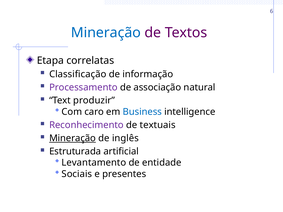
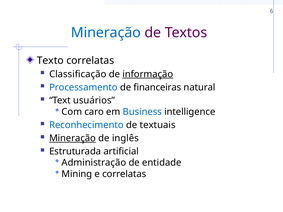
Etapa: Etapa -> Texto
informação underline: none -> present
Processamento colour: purple -> blue
associação: associação -> financeiras
produzir: produzir -> usuários
Reconhecimento colour: purple -> blue
Levantamento: Levantamento -> Administração
Sociais: Sociais -> Mining
e presentes: presentes -> correlatas
